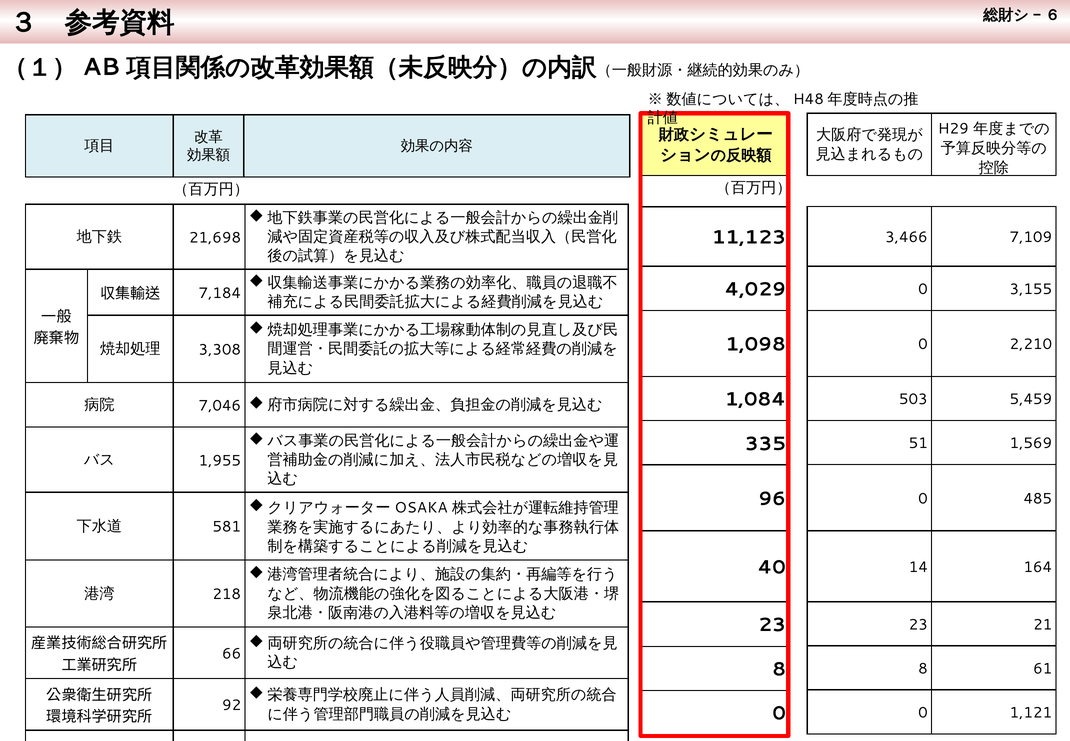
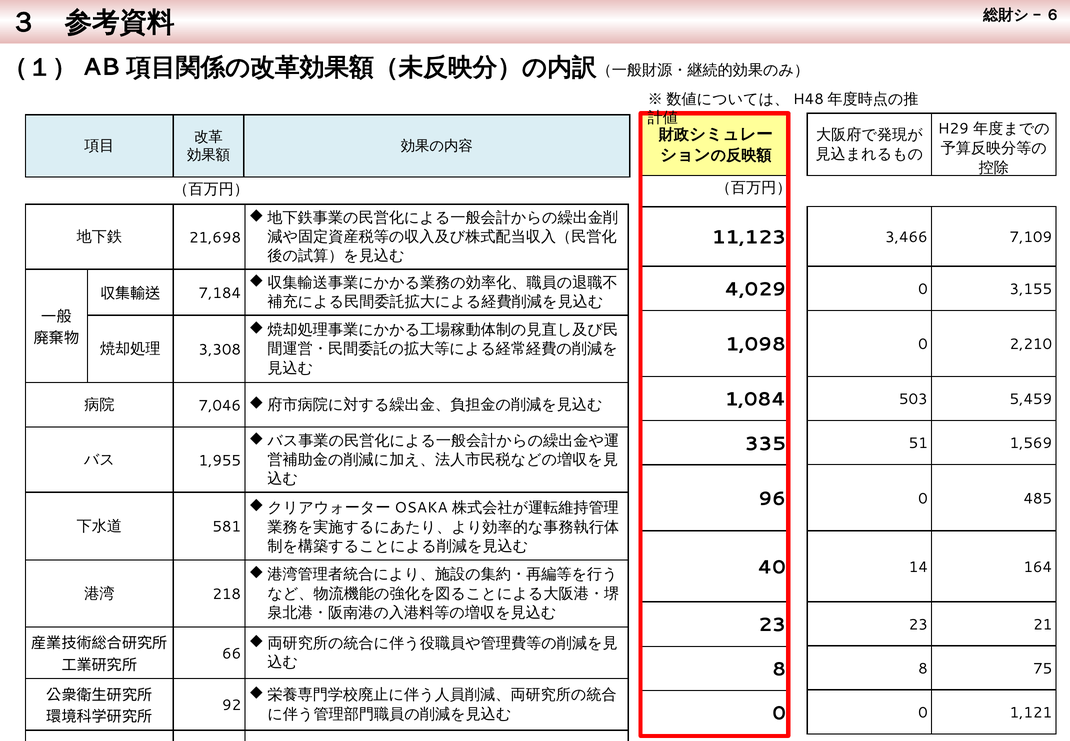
61: 61 -> 75
